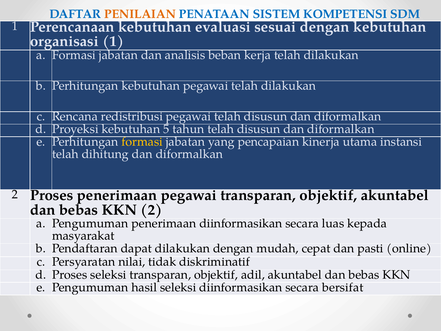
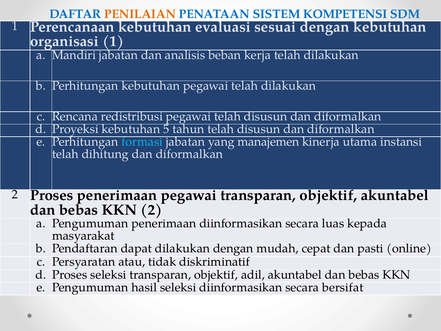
a Formasi: Formasi -> Mandiri
formasi at (142, 142) colour: yellow -> light blue
pencapaian: pencapaian -> manajemen
nilai: nilai -> atau
